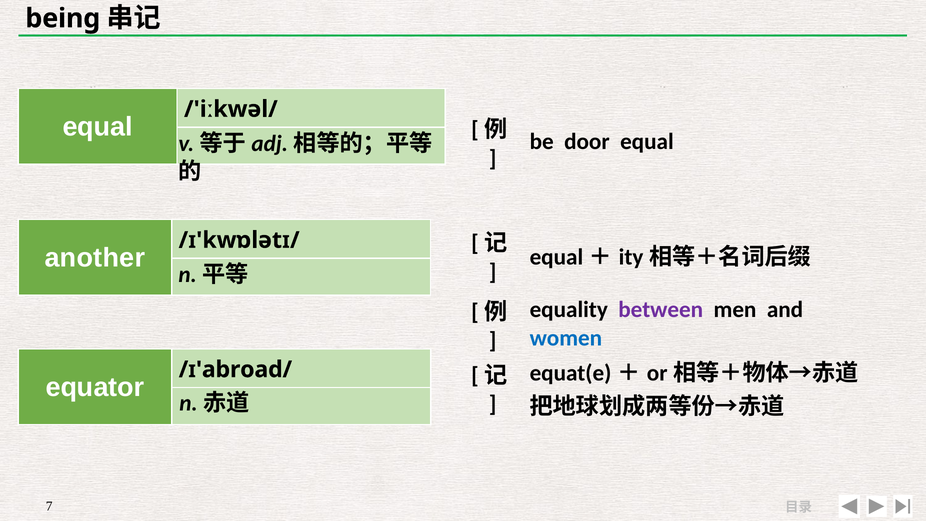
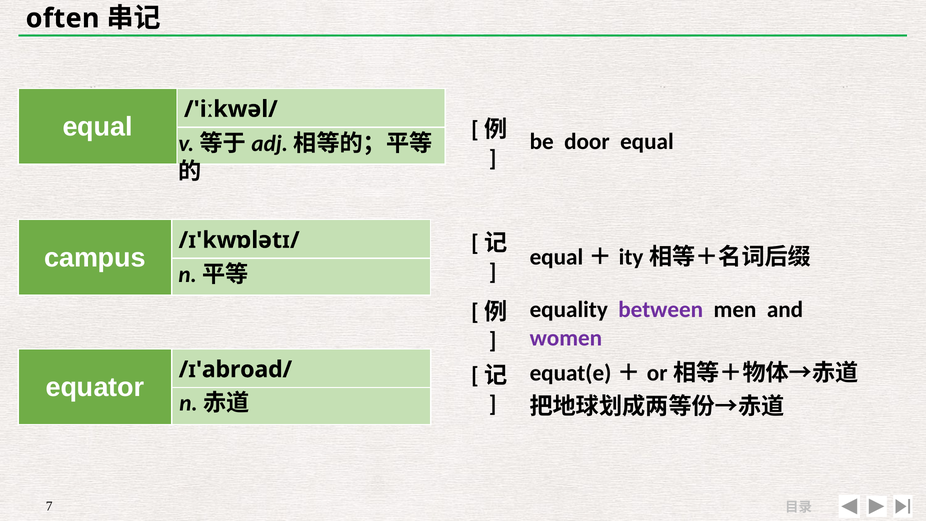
being: being -> often
another: another -> campus
women colour: blue -> purple
